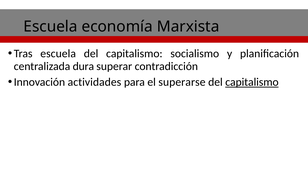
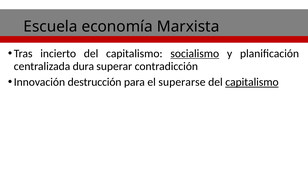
Tras escuela: escuela -> incierto
socialismo underline: none -> present
actividades: actividades -> destrucción
